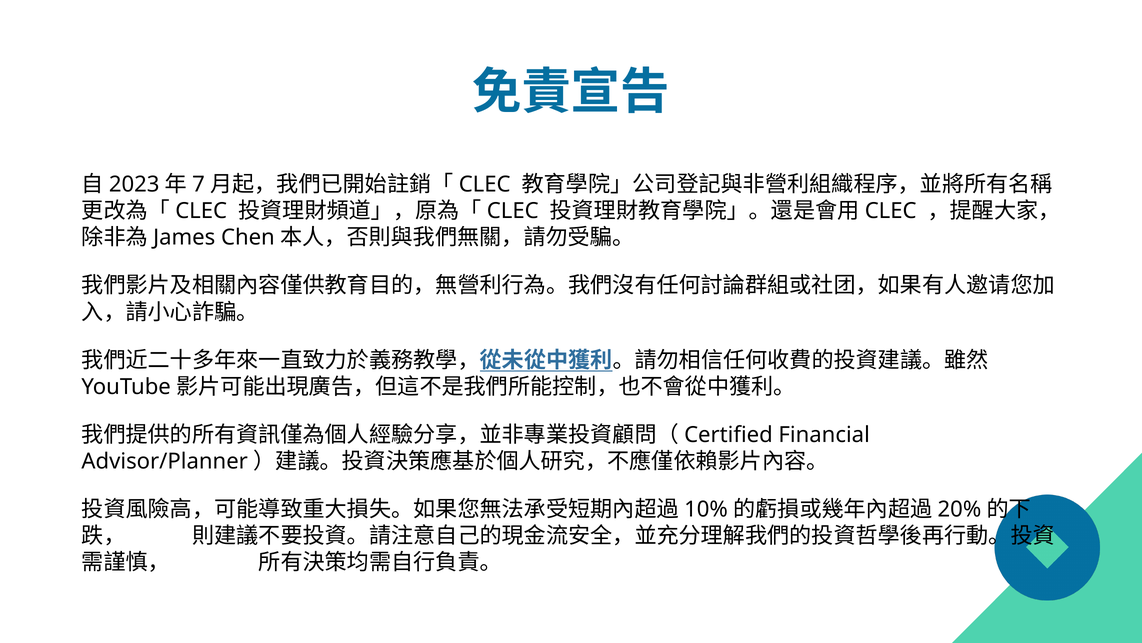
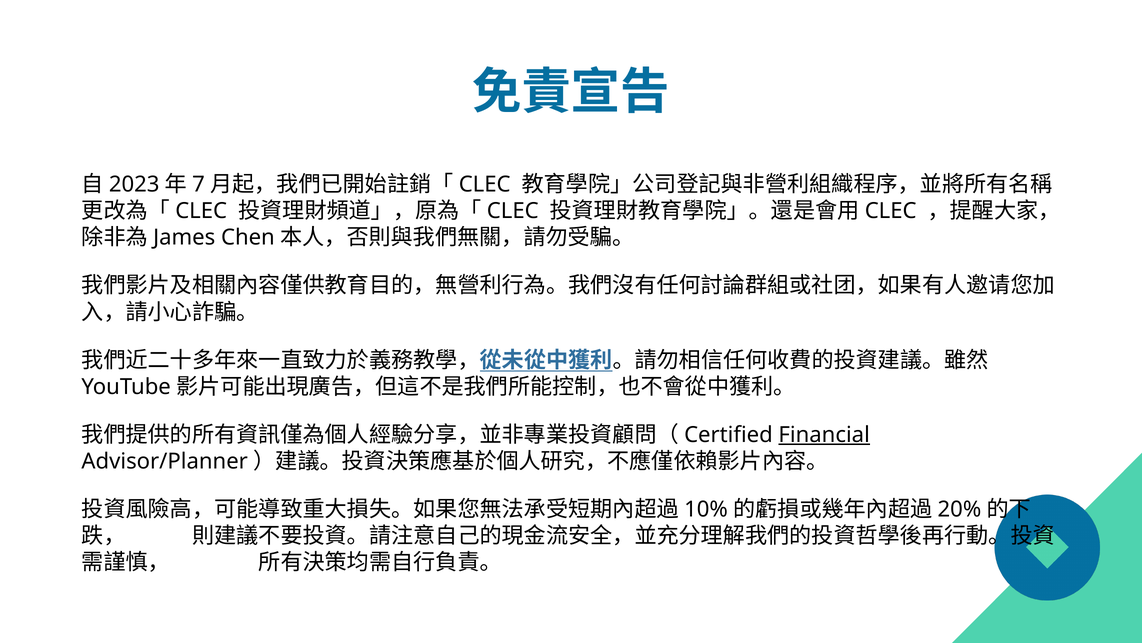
Financial underline: none -> present
